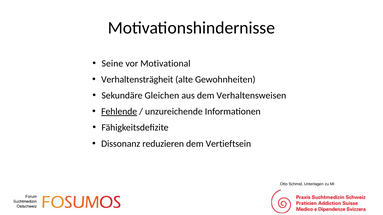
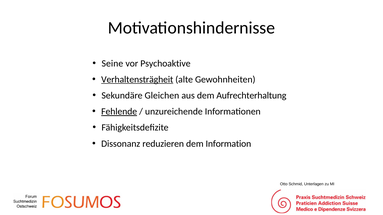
Motivational: Motivational -> Psychoaktive
Verhaltensträgheit underline: none -> present
Verhaltensweisen: Verhaltensweisen -> Aufrechterhaltung
Vertieftsein: Vertieftsein -> Information
